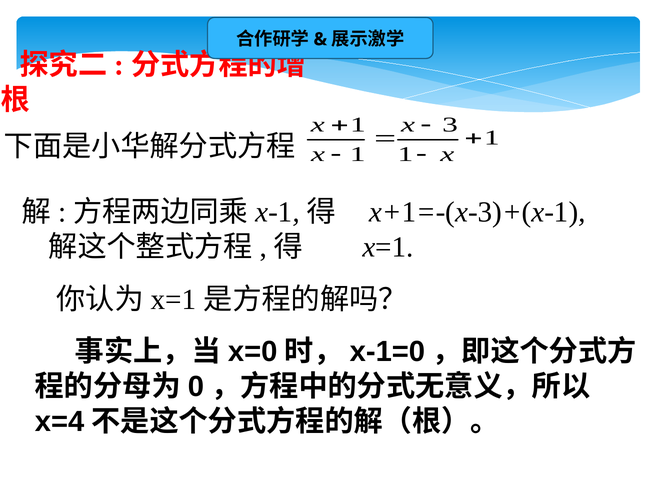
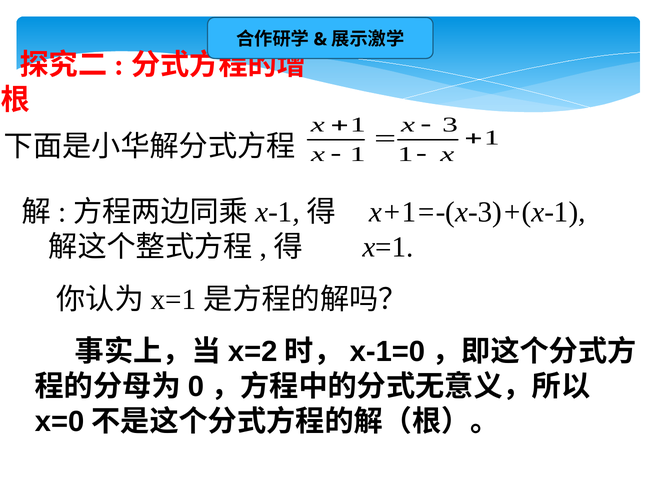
x=0: x=0 -> x=2
x=4: x=4 -> x=0
